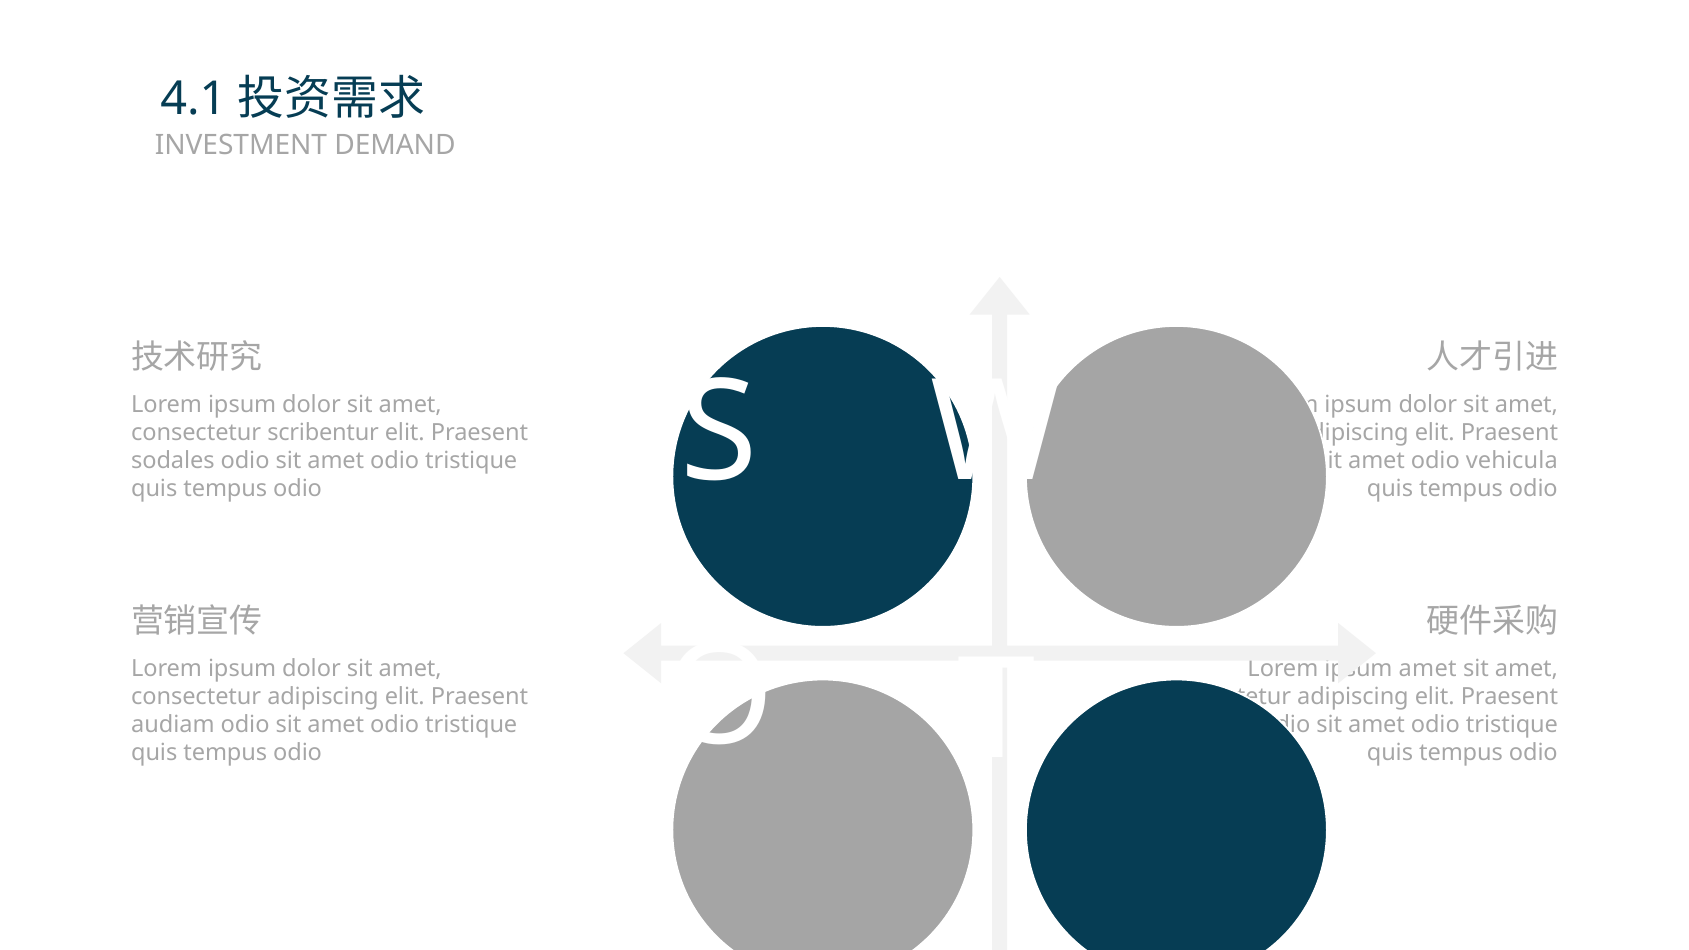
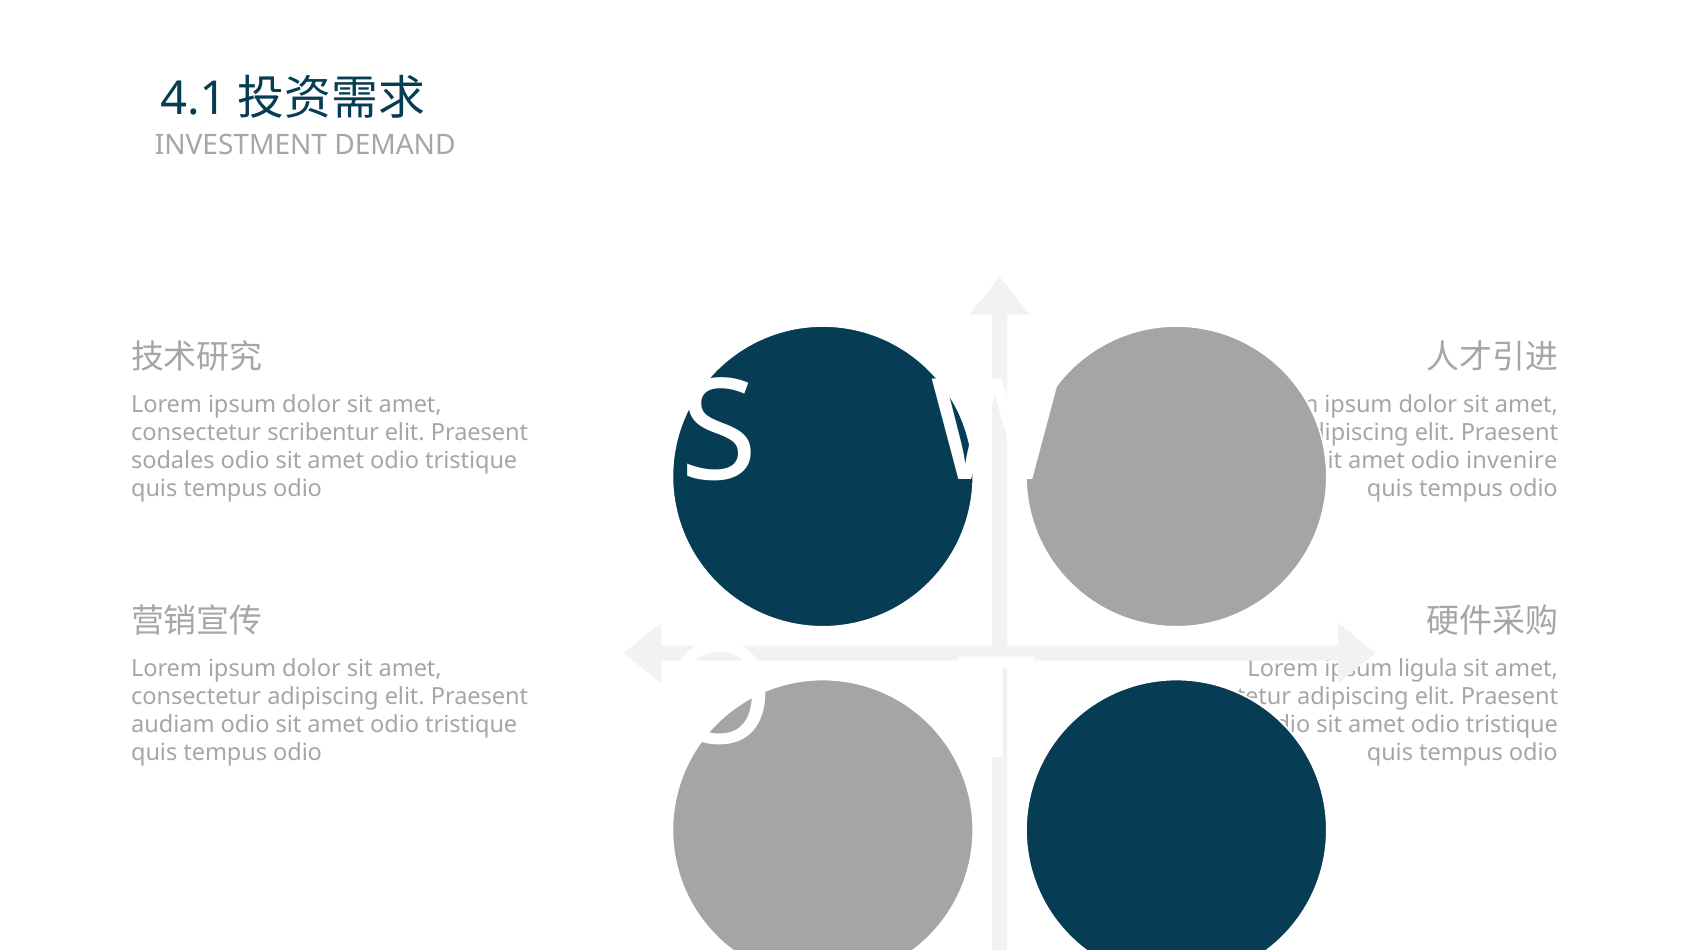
vehicula: vehicula -> invenire
amet at (1428, 668): amet -> ligula
